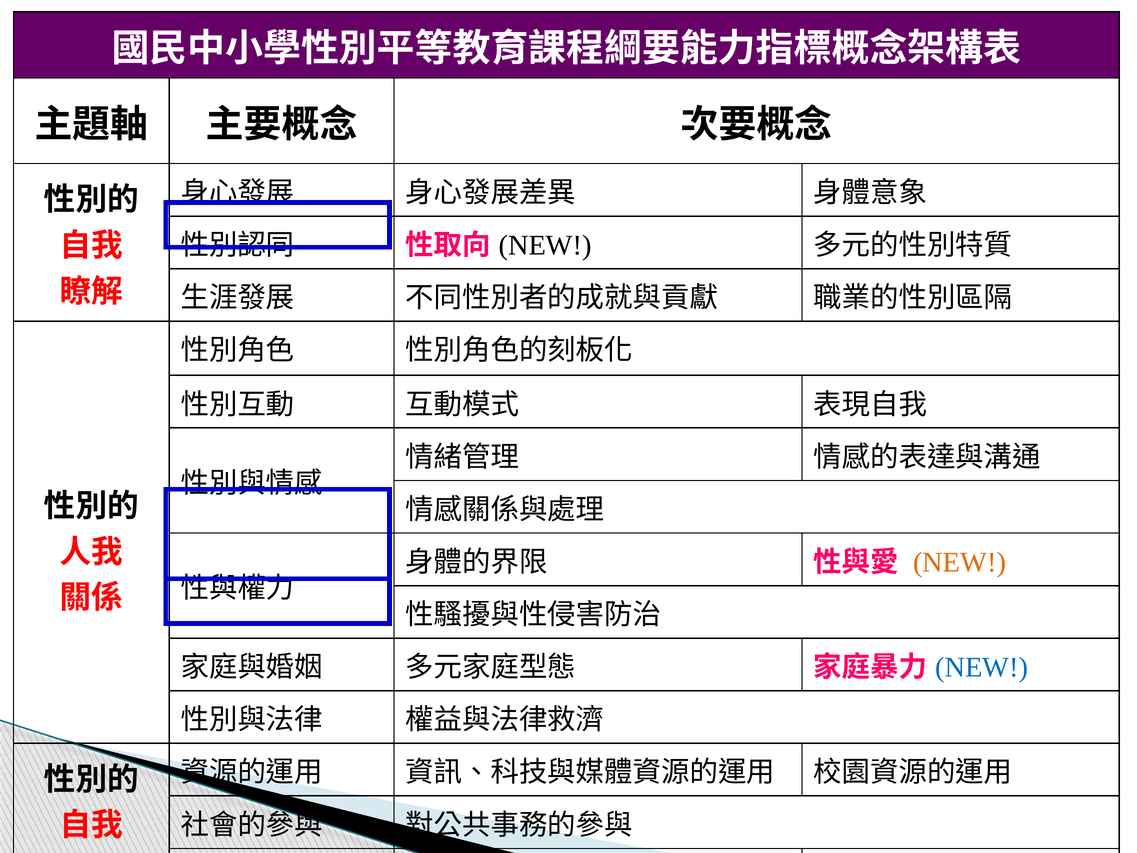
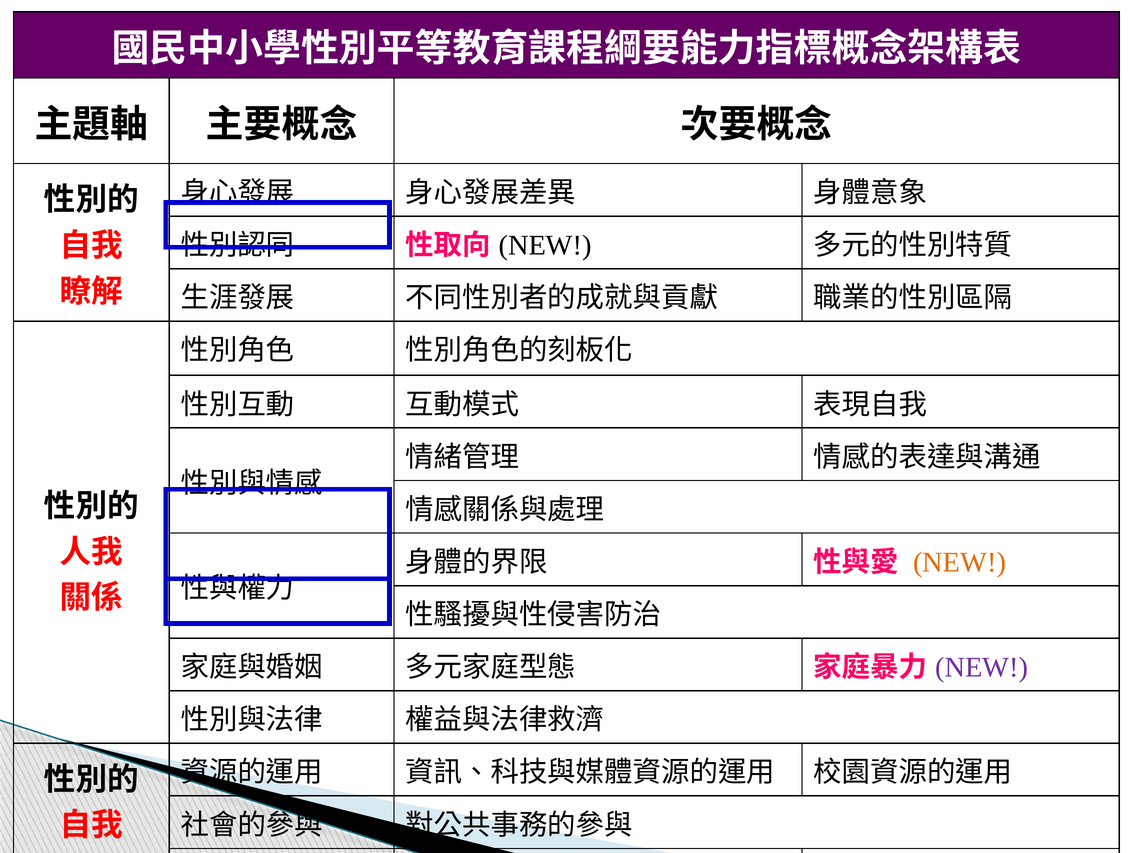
NEW at (982, 667) colour: blue -> purple
